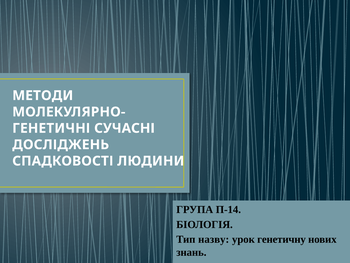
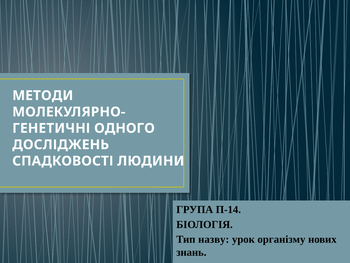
СУЧАСНІ: СУЧАСНІ -> ОДНОГО
генетичну: генетичну -> організму
